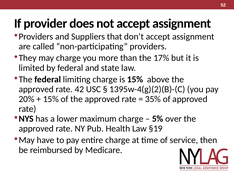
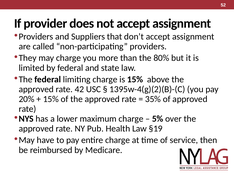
17%: 17% -> 80%
